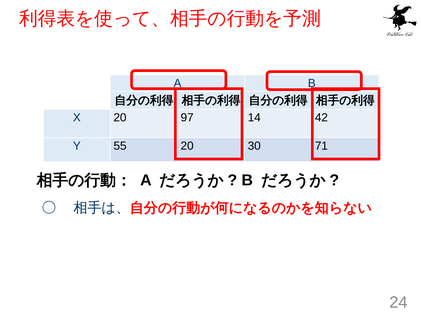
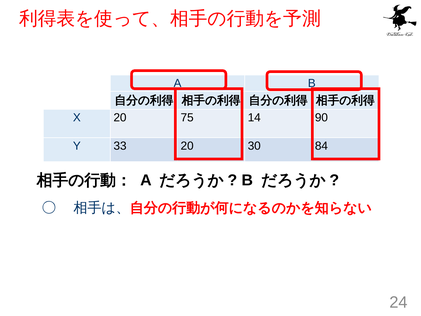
97: 97 -> 75
42: 42 -> 90
55: 55 -> 33
71: 71 -> 84
